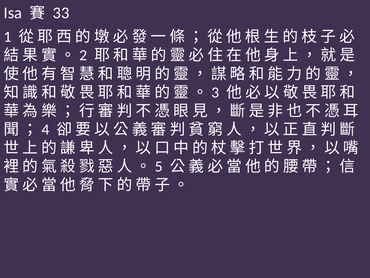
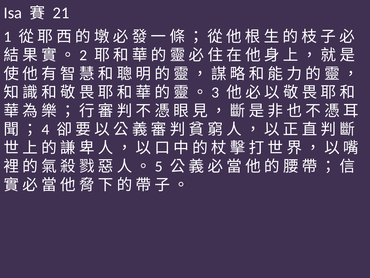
33: 33 -> 21
